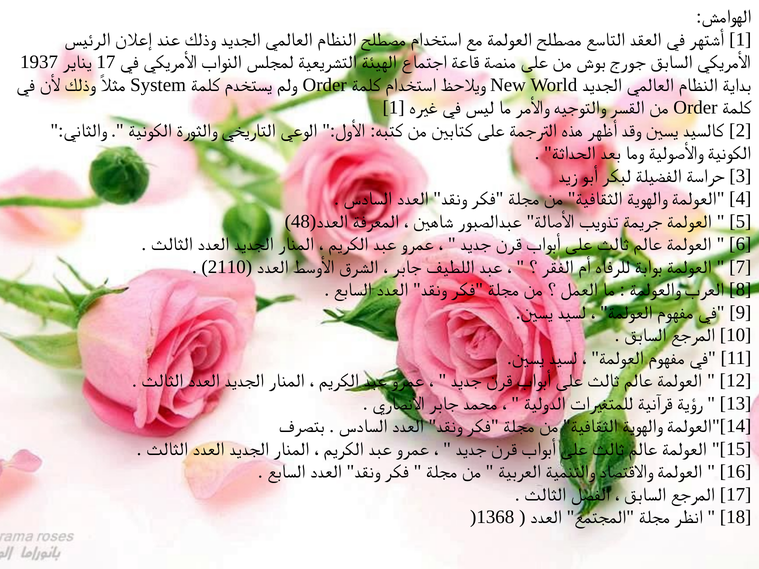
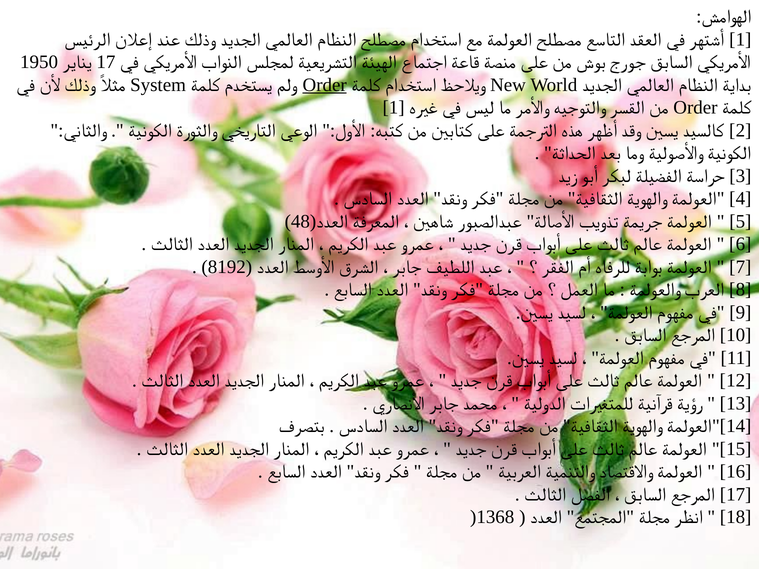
1937: 1937 -> 1950
Order at (325, 85) underline: none -> present
2110: 2110 -> 8192
